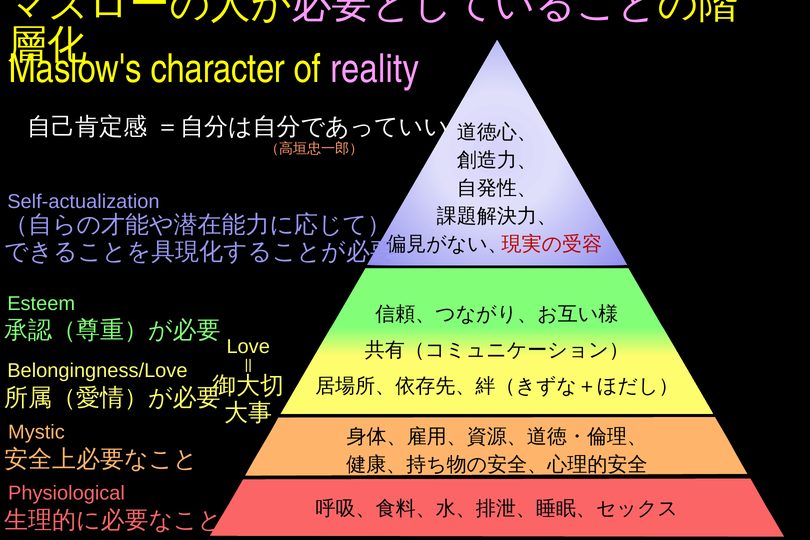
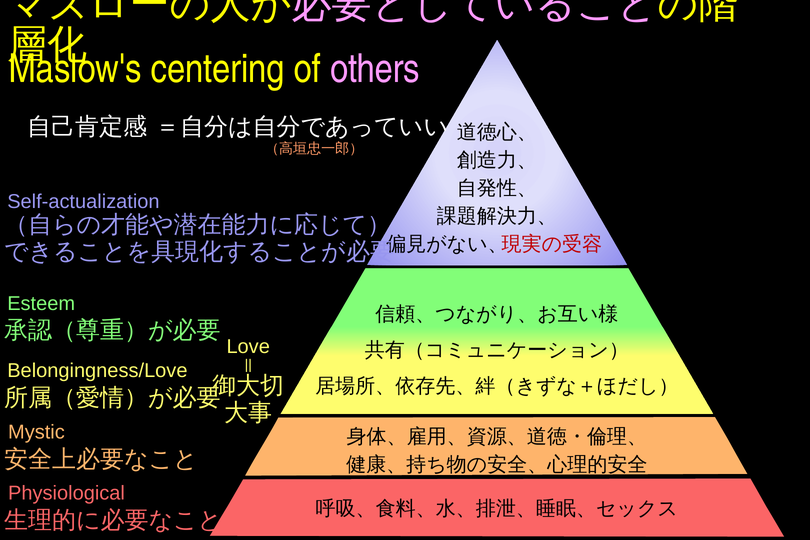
character: character -> centering
reality: reality -> others
